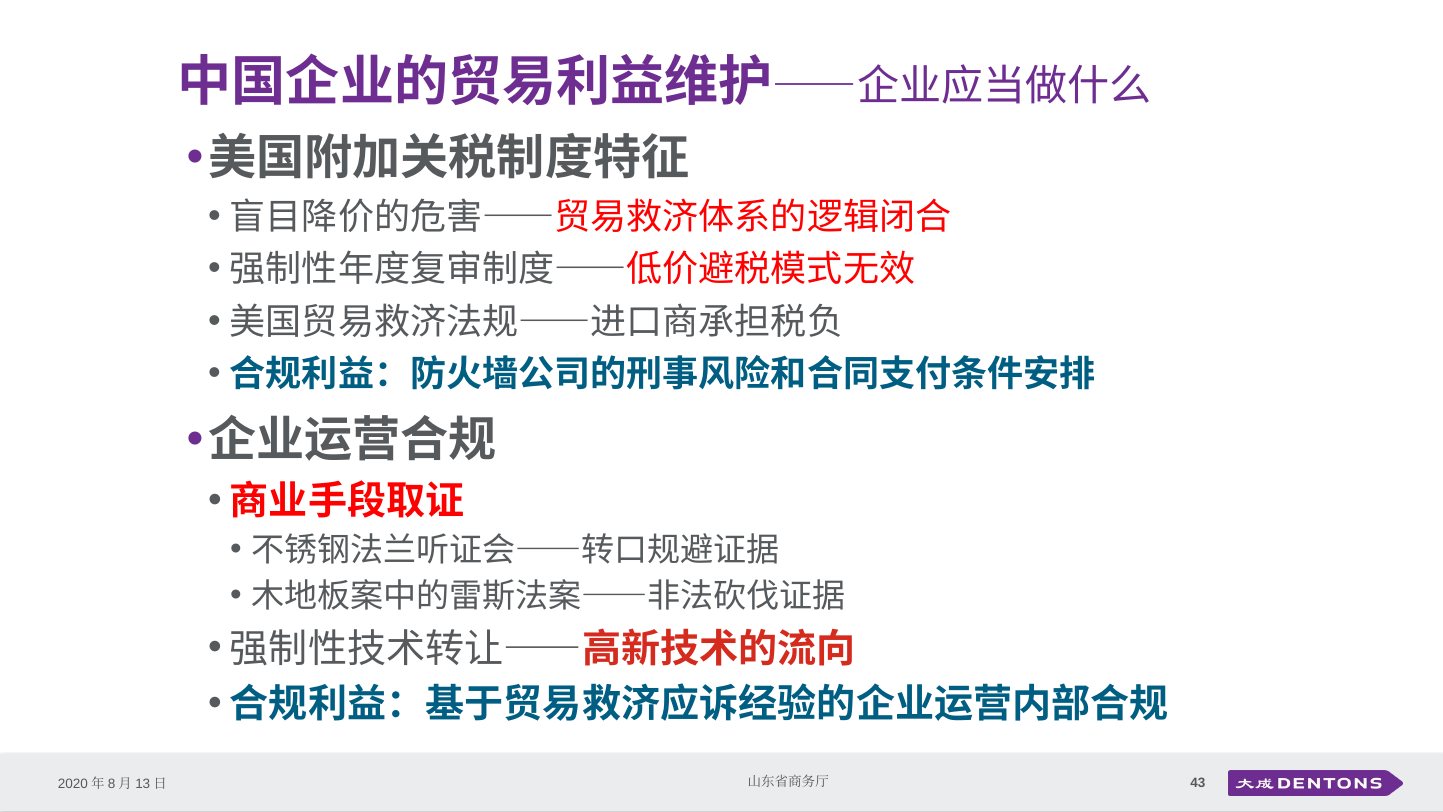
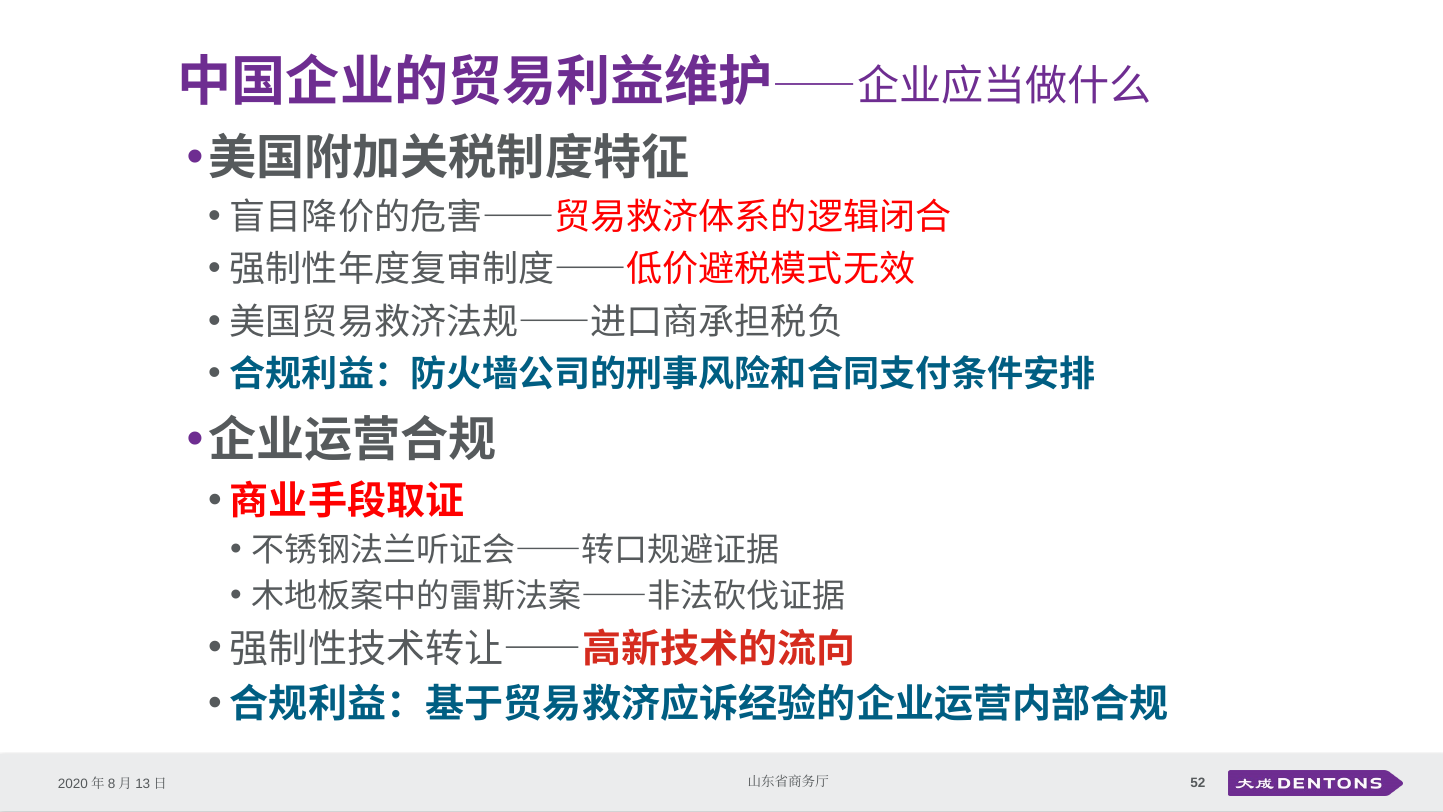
43: 43 -> 52
